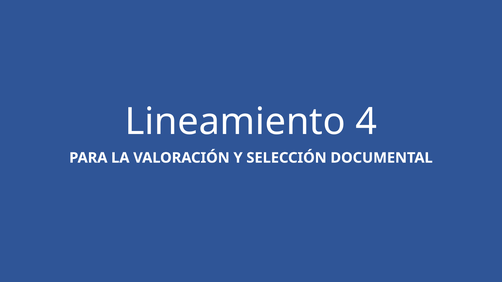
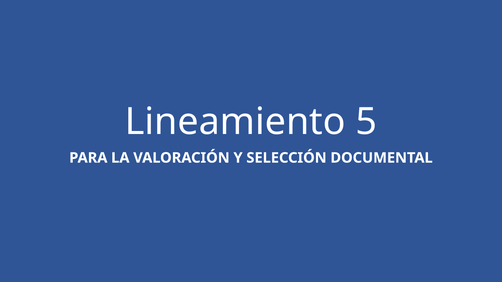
4: 4 -> 5
